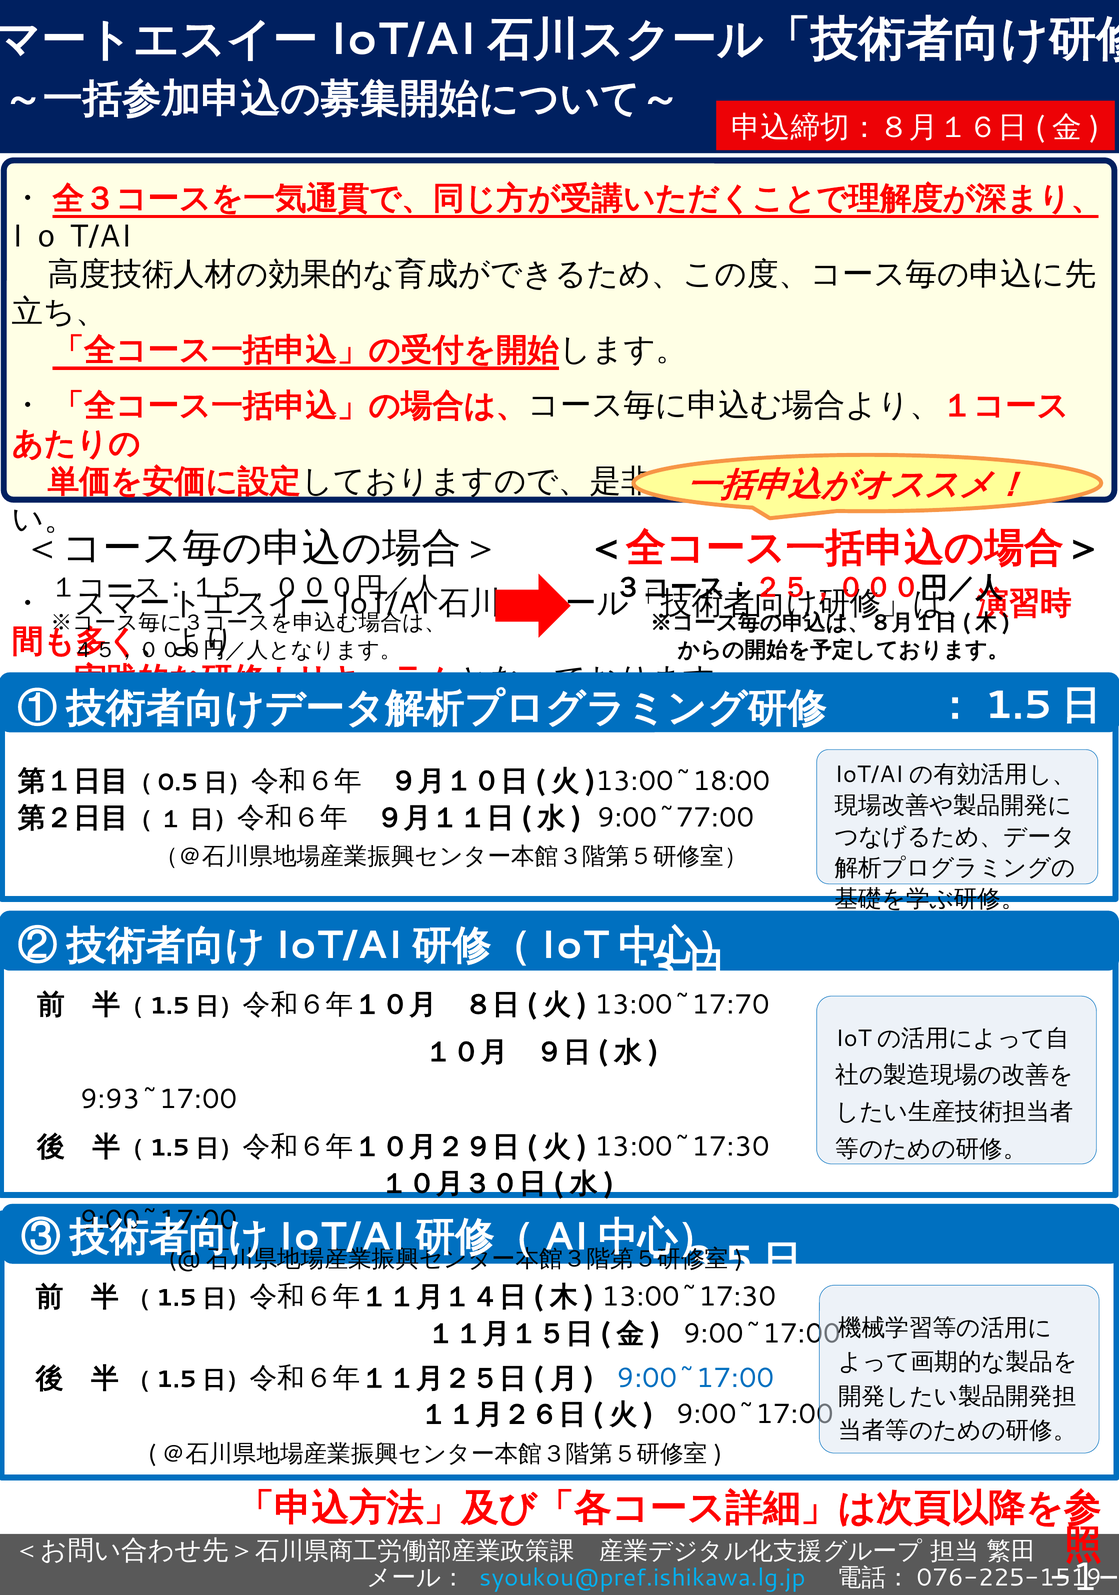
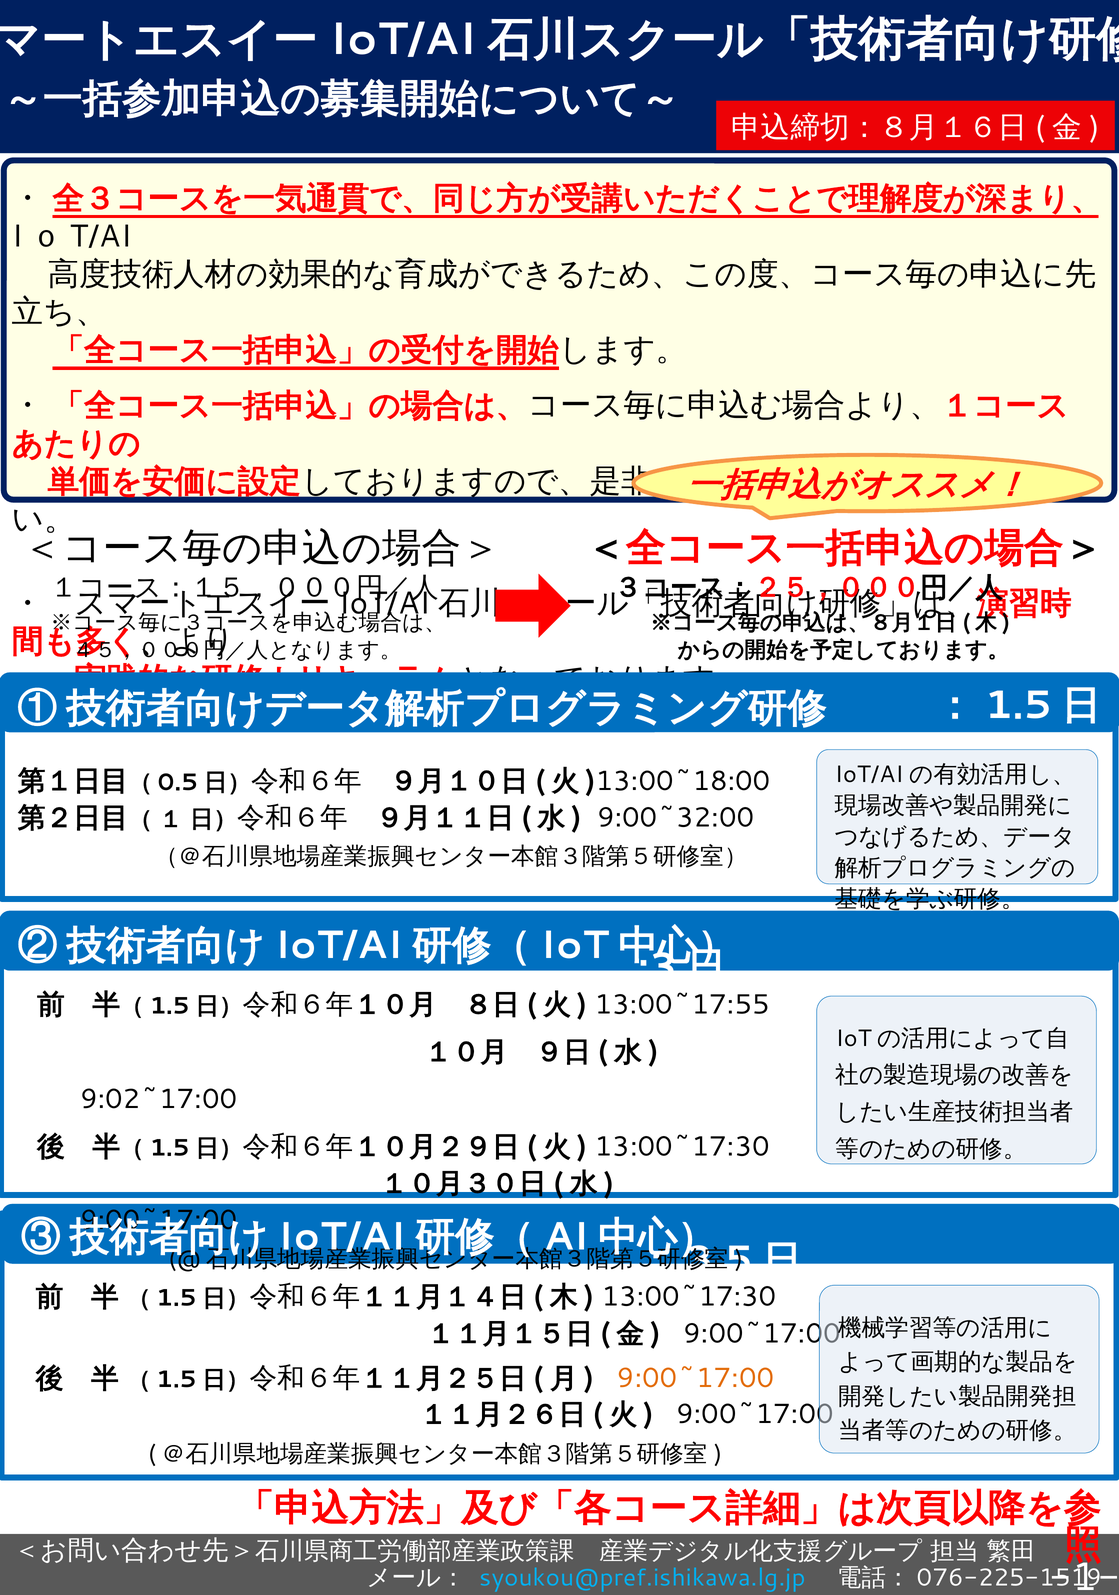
9:00~77:00: 9:00~77:00 -> 9:00~32:00
13:00~17:70: 13:00~17:70 -> 13:00~17:55
9:93~17:00: 9:93~17:00 -> 9:02~17:00
9:00~17:00 at (696, 1378) colour: blue -> orange
